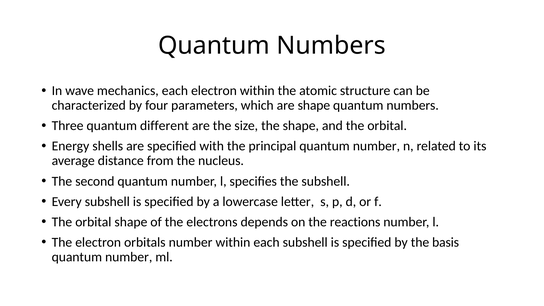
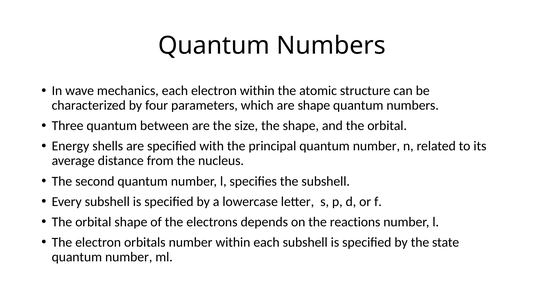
different: different -> between
basis: basis -> state
